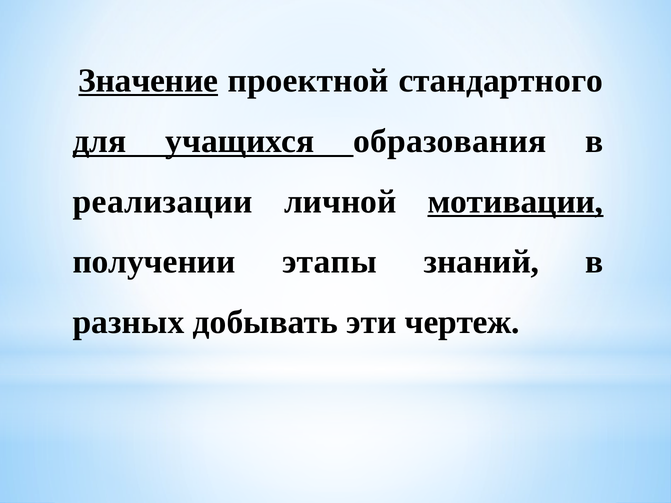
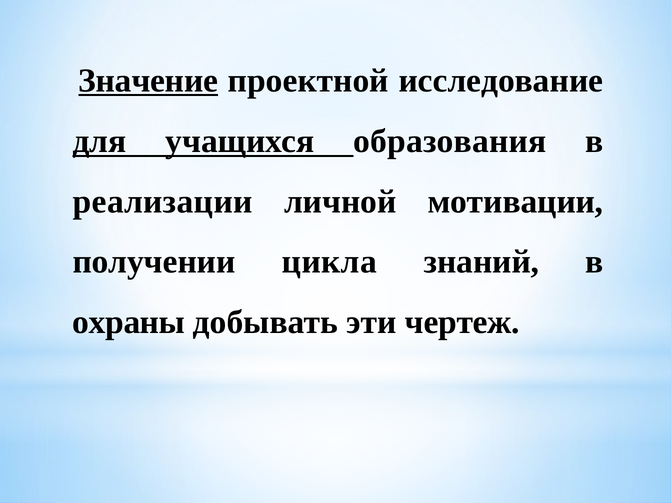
стандартного: стандартного -> исследование
мотивации underline: present -> none
этапы: этапы -> цикла
разных: разных -> охраны
